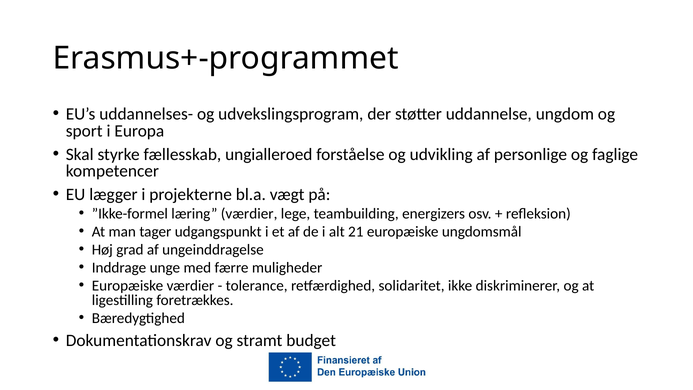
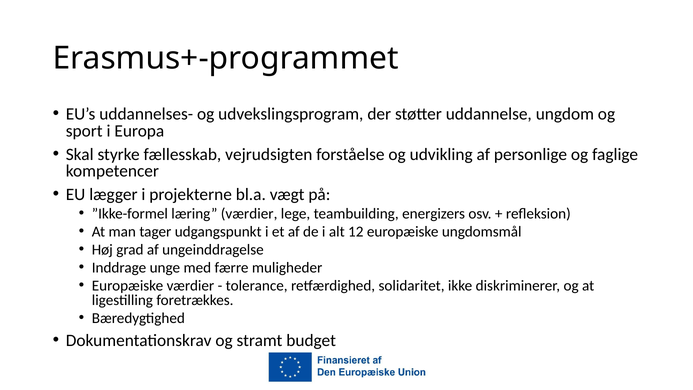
ungialleroed: ungialleroed -> vejrudsigten
21: 21 -> 12
